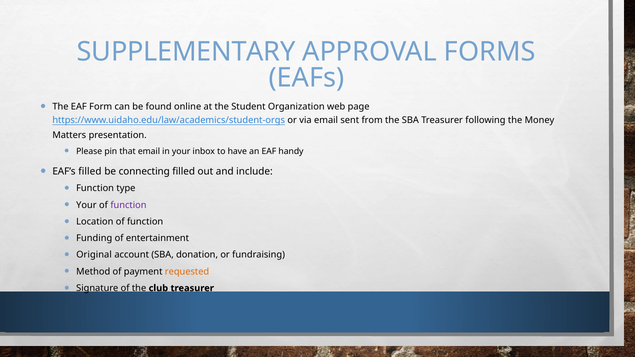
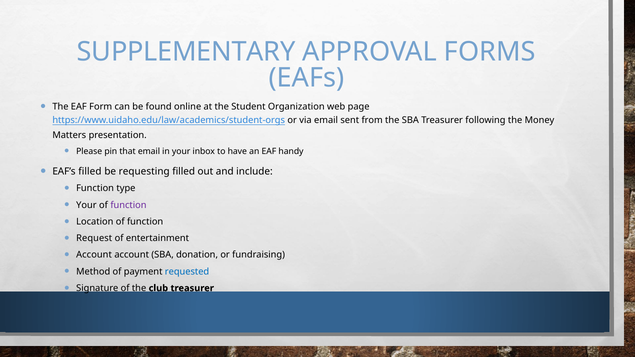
connecting: connecting -> requesting
Funding: Funding -> Request
Original at (94, 255): Original -> Account
requested colour: orange -> blue
